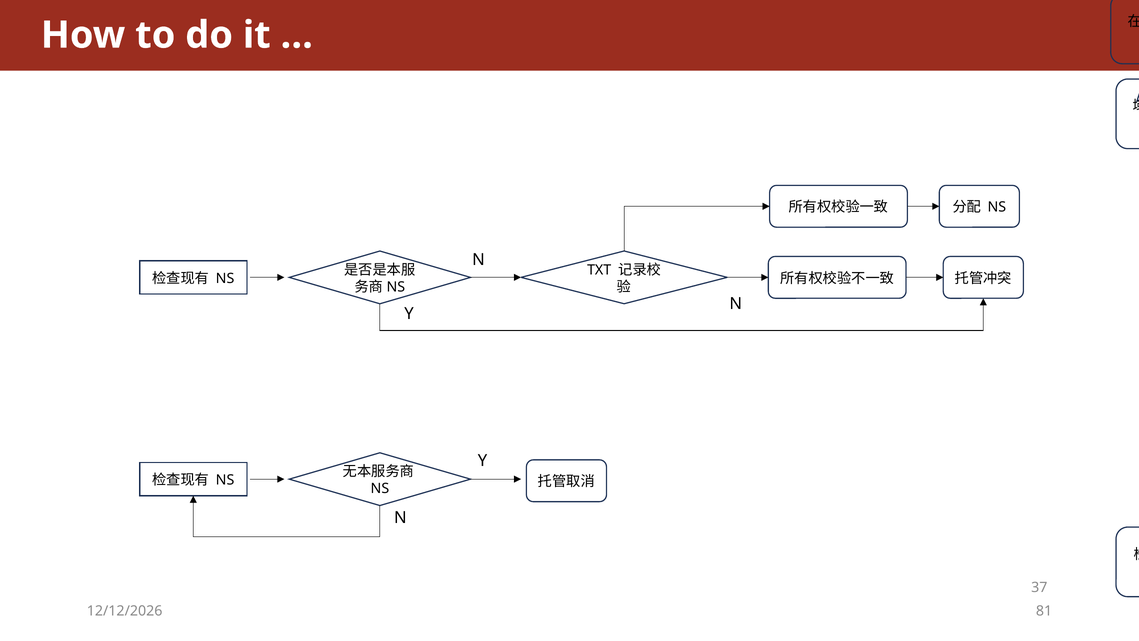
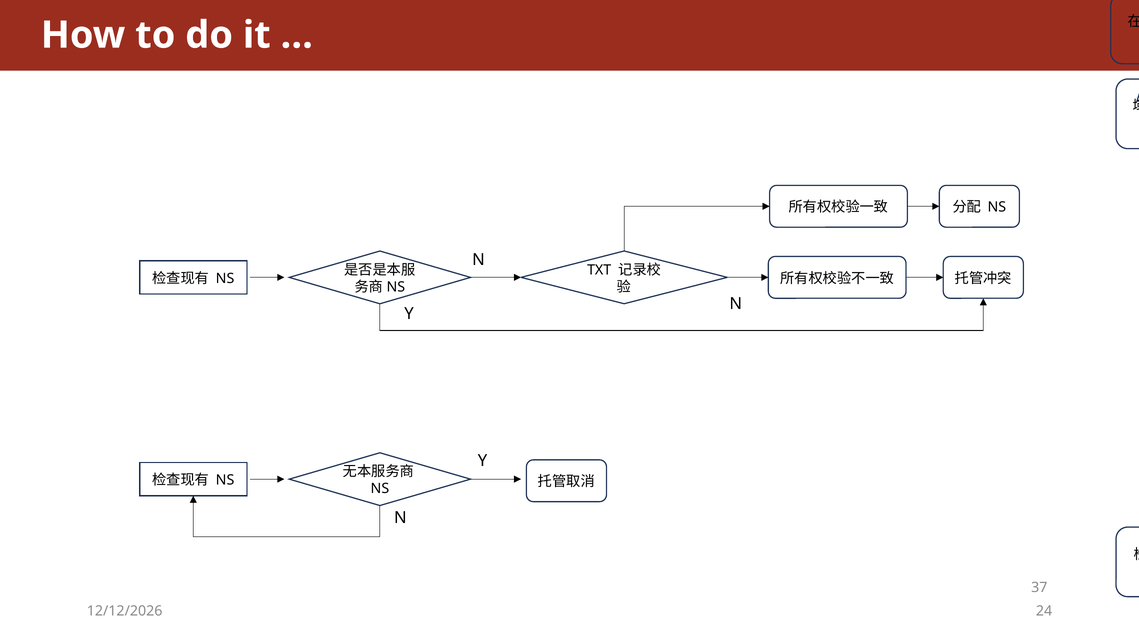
81: 81 -> 24
